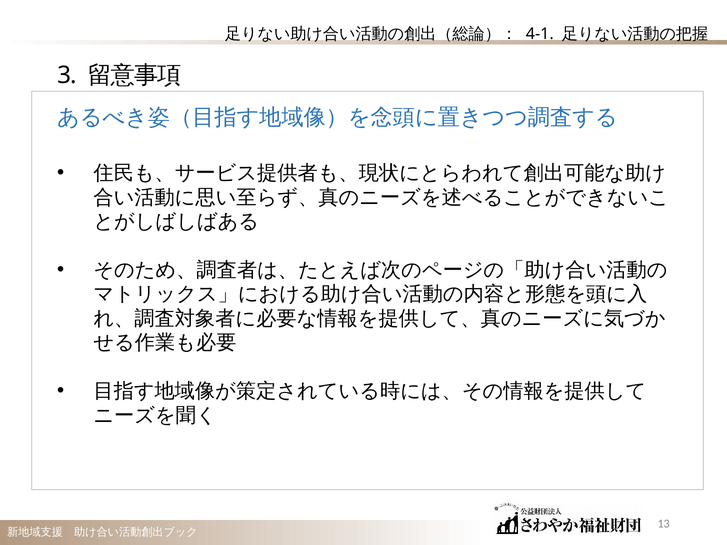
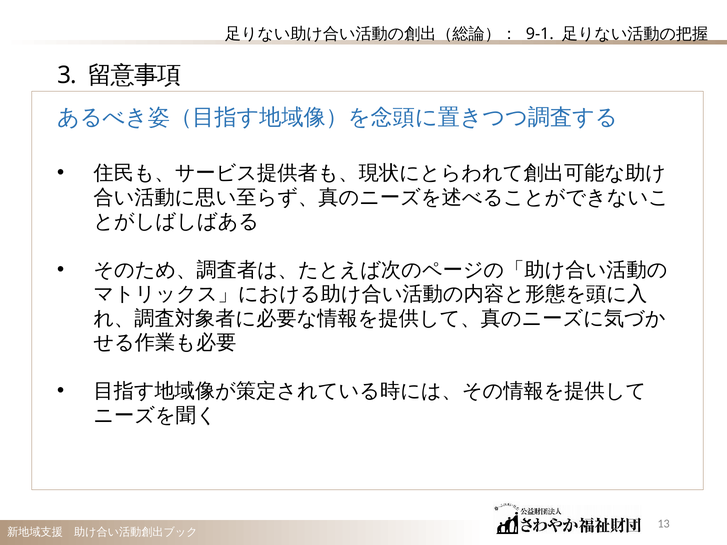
4-1: 4-1 -> 9-1
